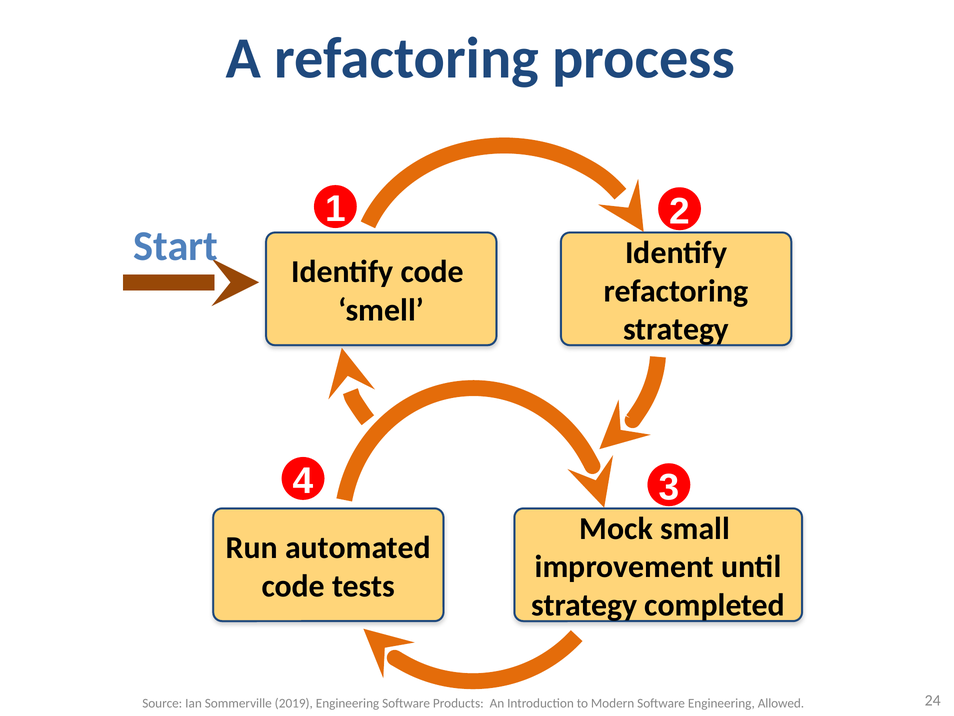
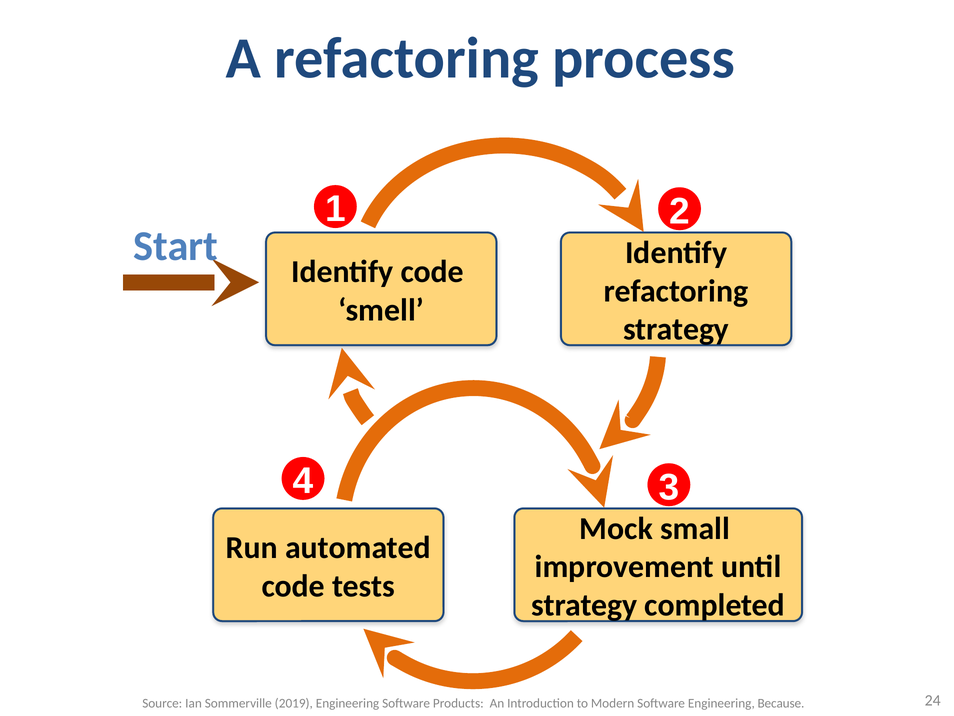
Allowed: Allowed -> Because
